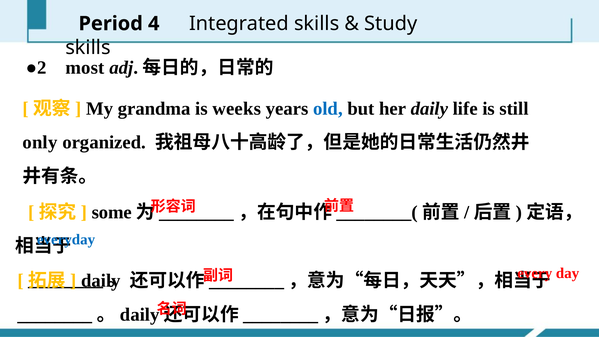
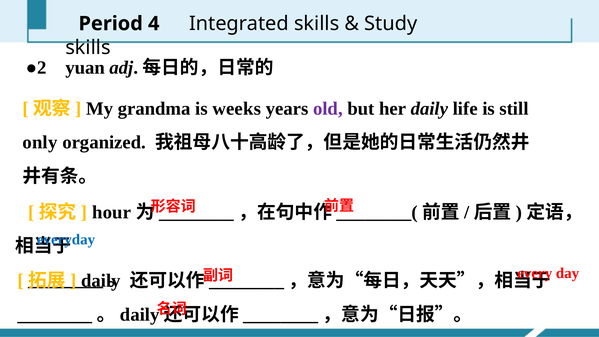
most: most -> yuan
old colour: blue -> purple
some: some -> hour
